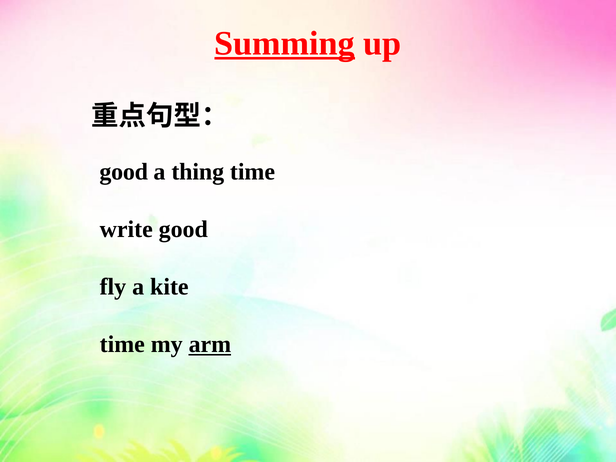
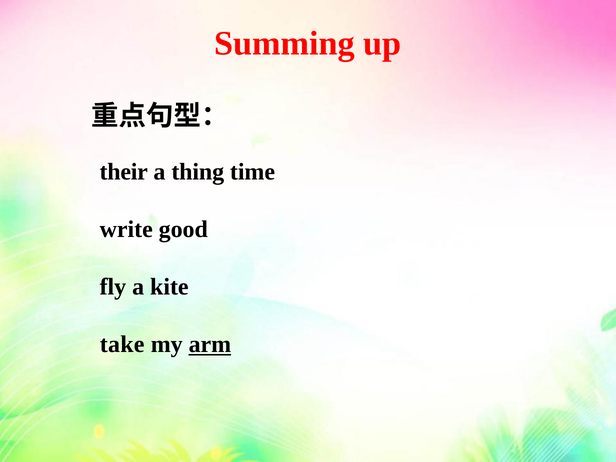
Summing underline: present -> none
good at (124, 172): good -> their
time at (122, 345): time -> take
